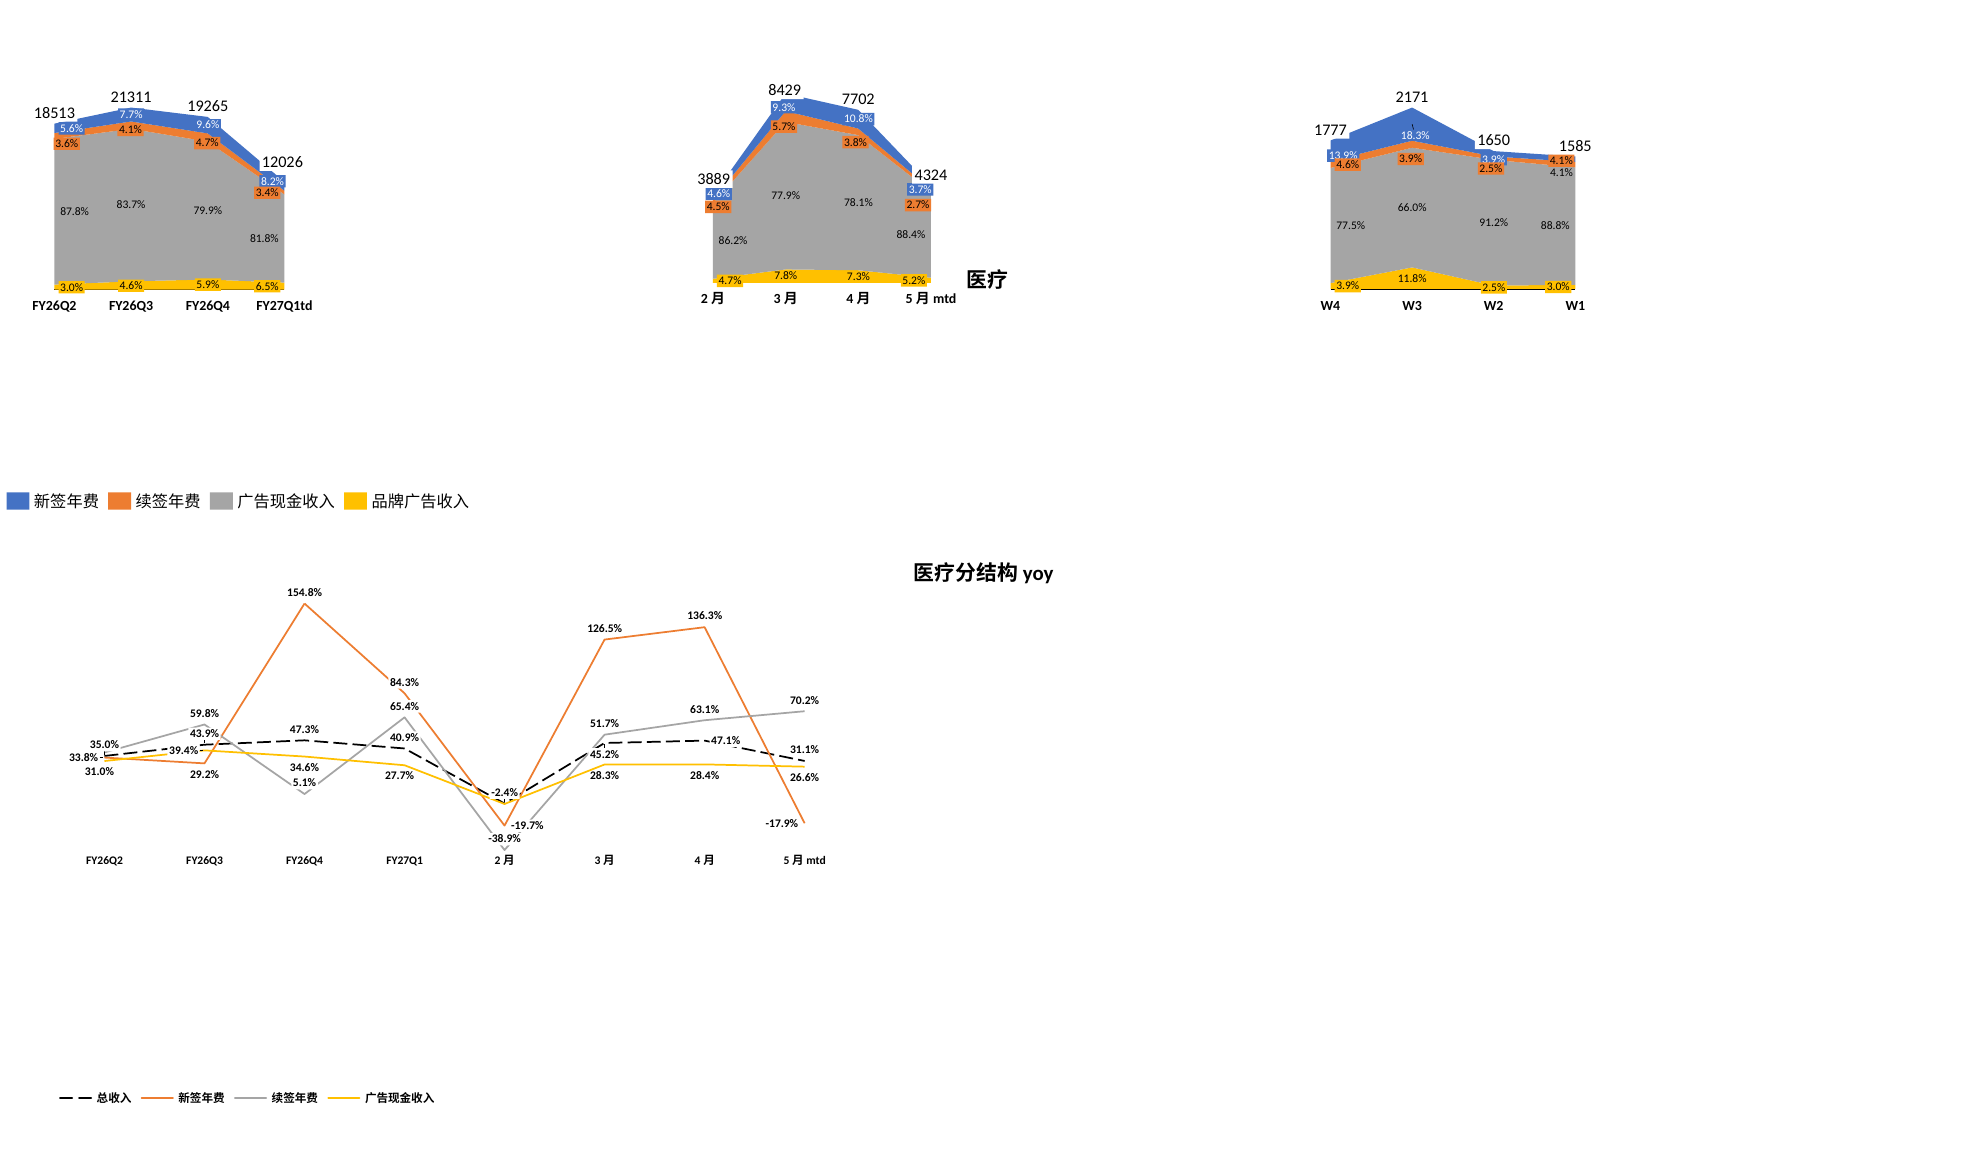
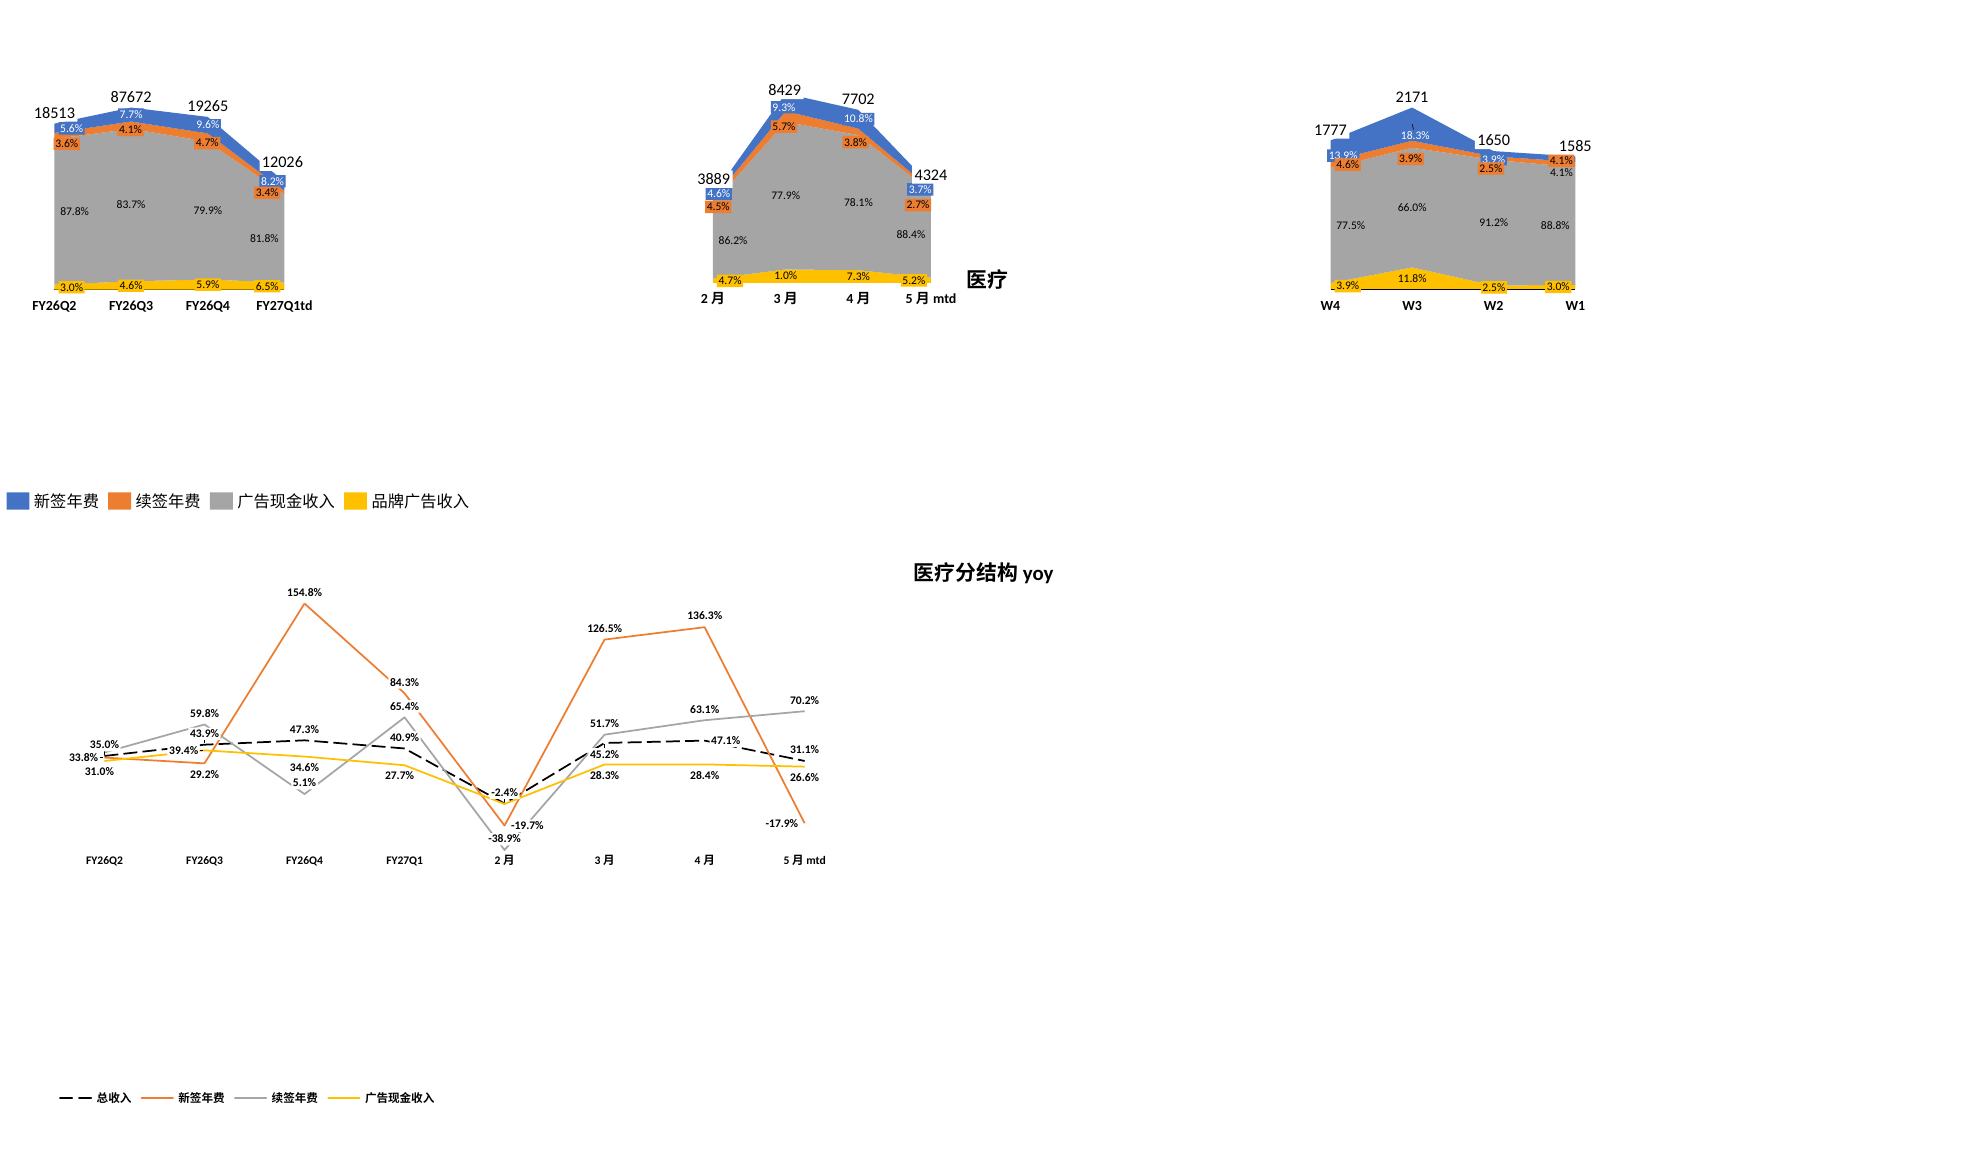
21311: 21311 -> 87672
7.8%: 7.8% -> 1.0%
